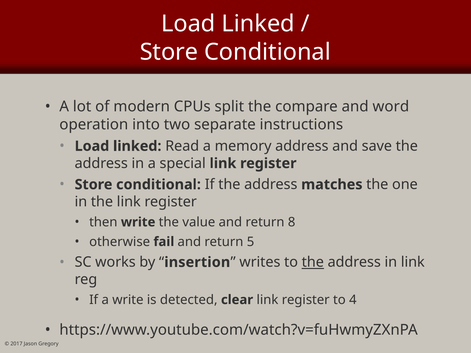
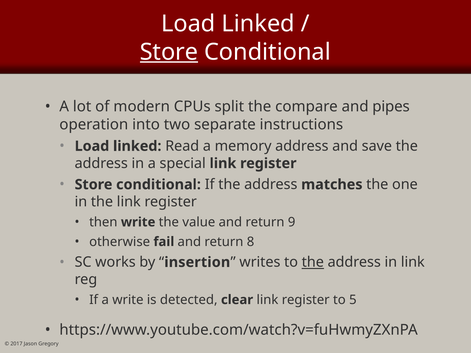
Store at (169, 52) underline: none -> present
word: word -> pipes
8: 8 -> 9
5: 5 -> 8
4: 4 -> 5
